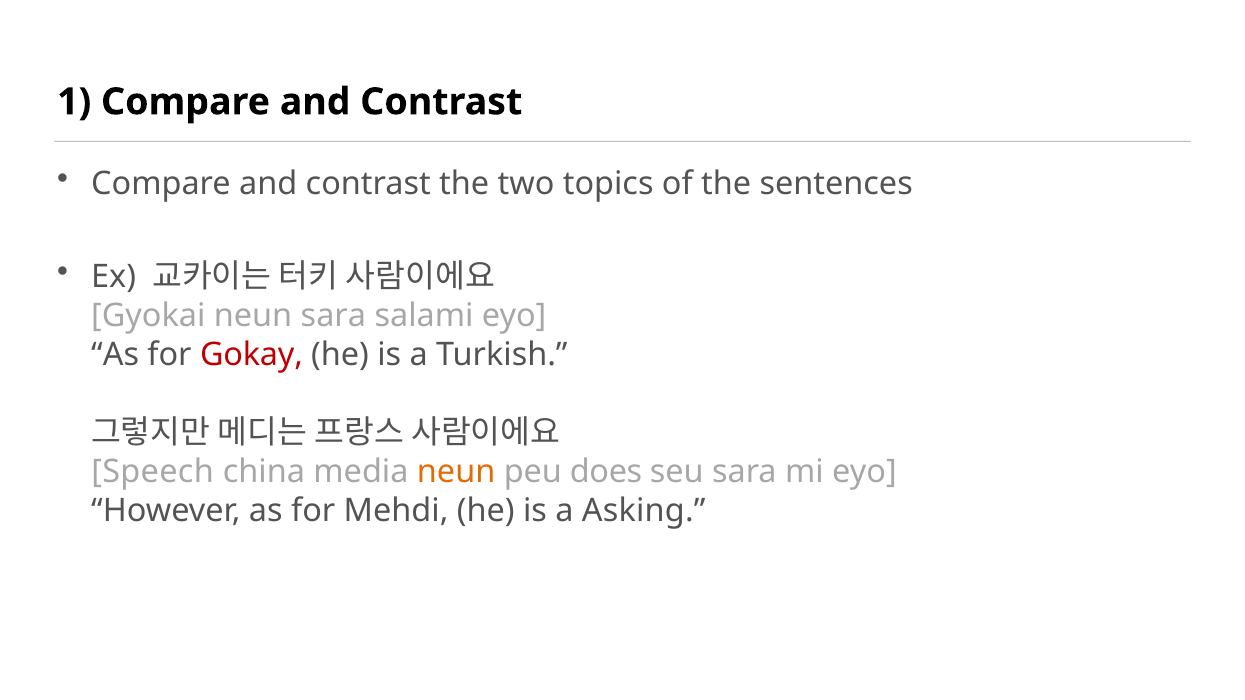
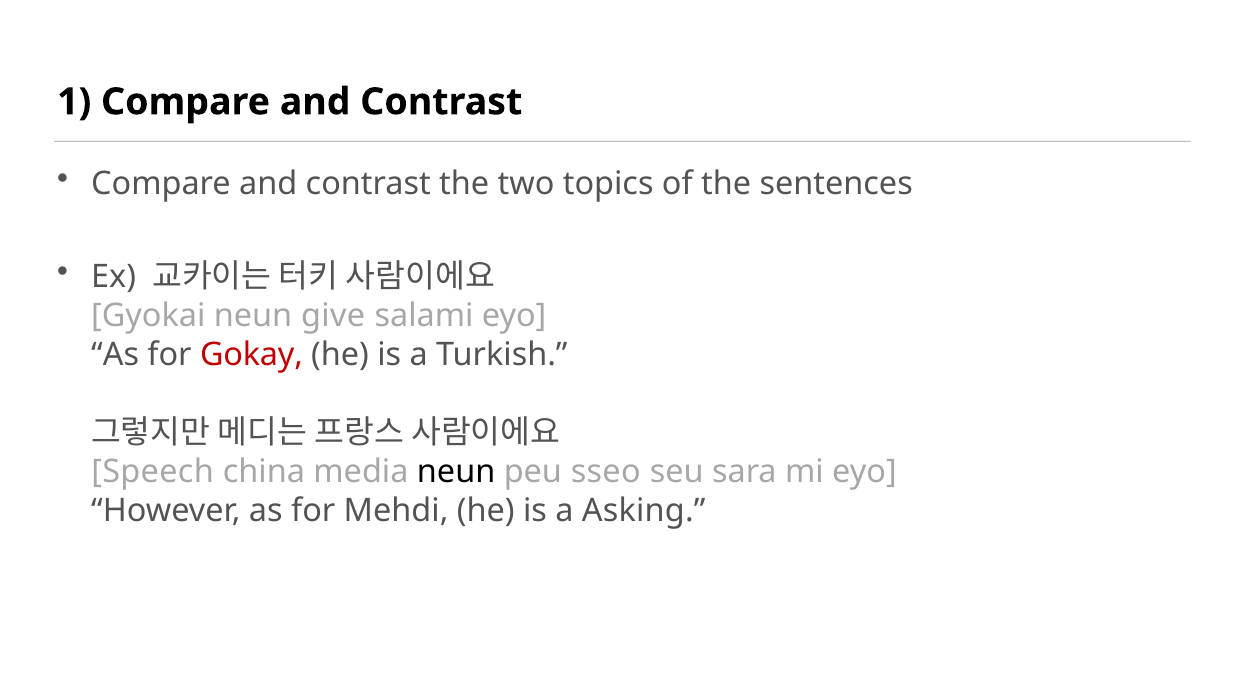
neun sara: sara -> give
neun at (456, 472) colour: orange -> black
does: does -> sseo
